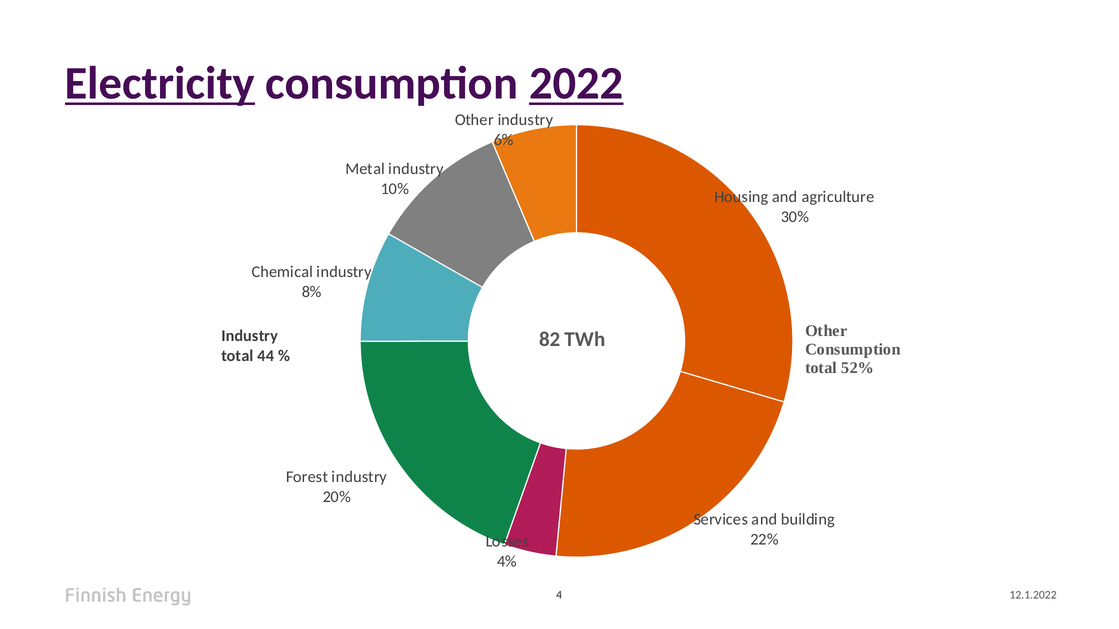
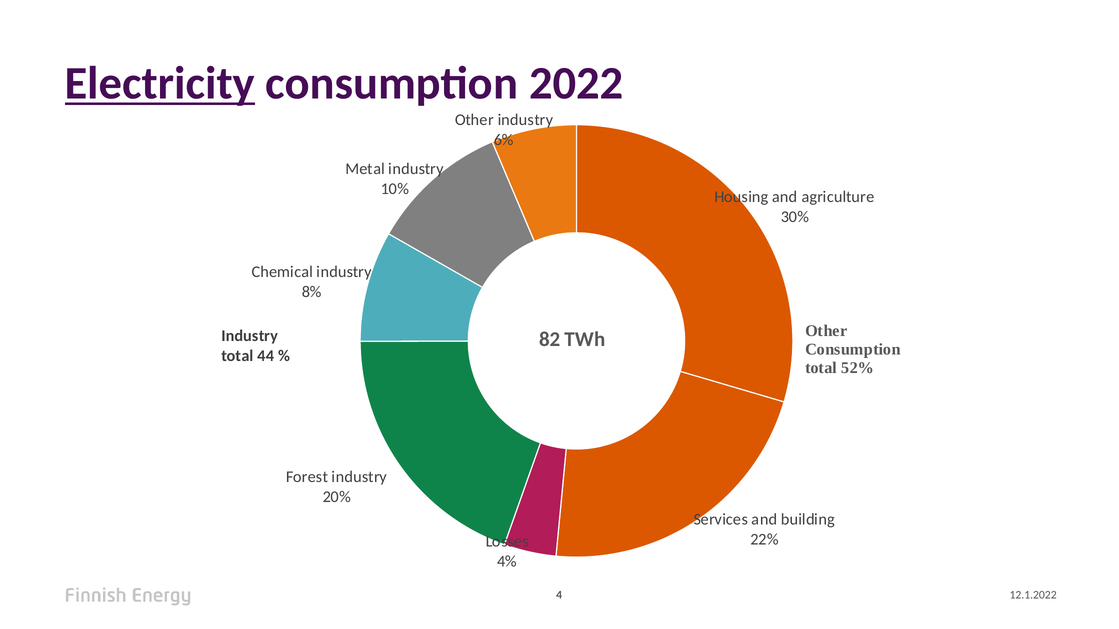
2022 underline: present -> none
